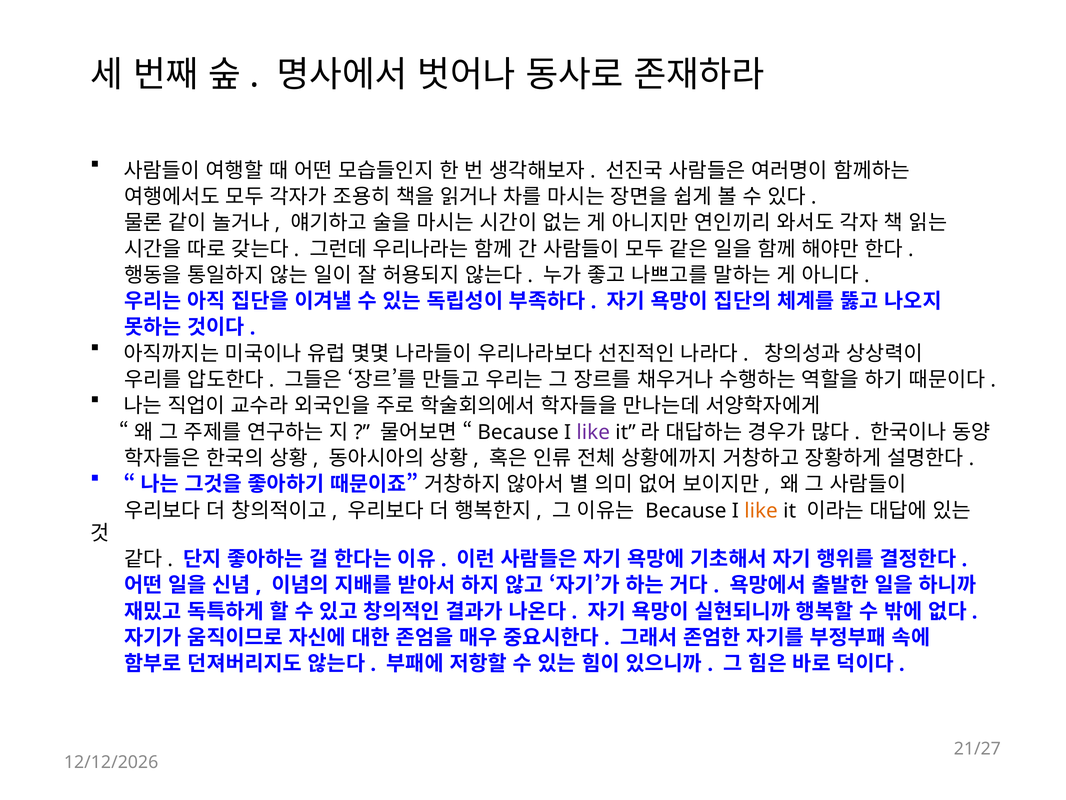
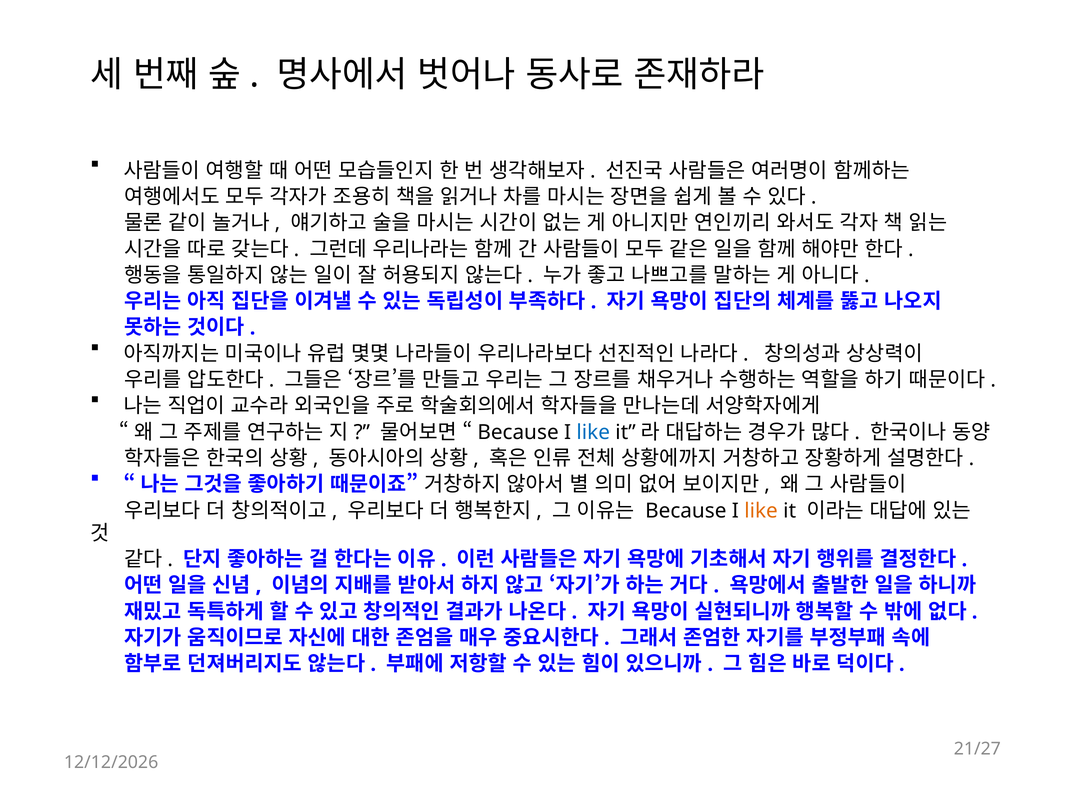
like at (593, 432) colour: purple -> blue
